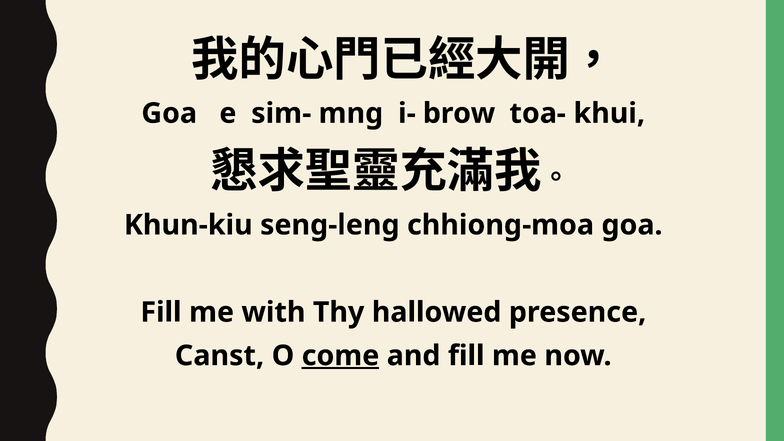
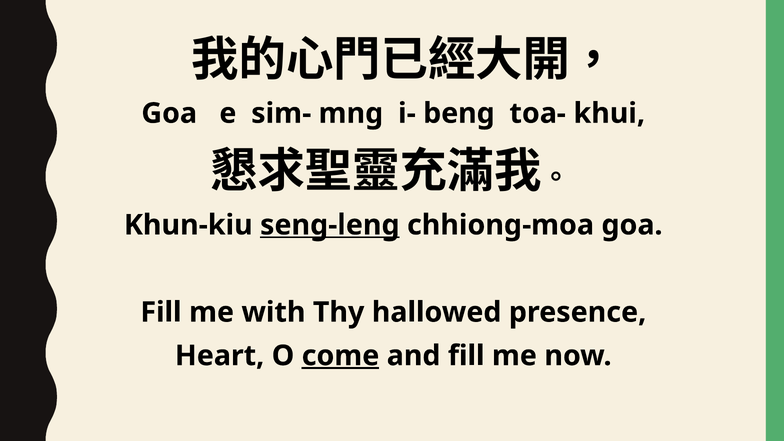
brow: brow -> beng
seng-leng underline: none -> present
Canst: Canst -> Heart
